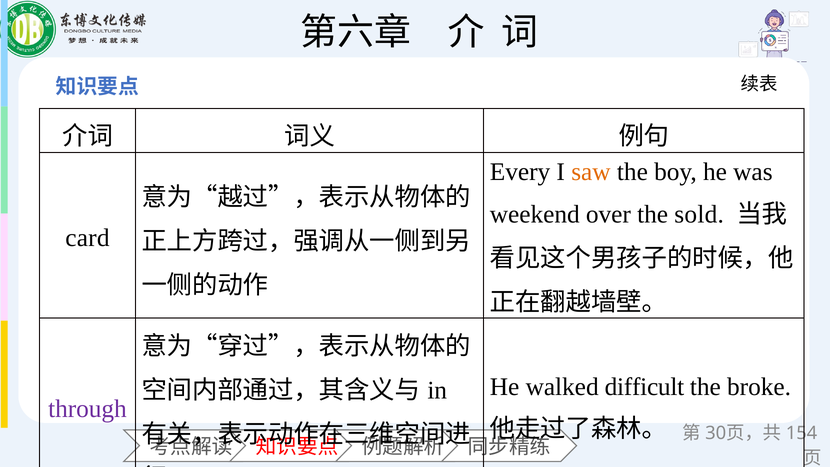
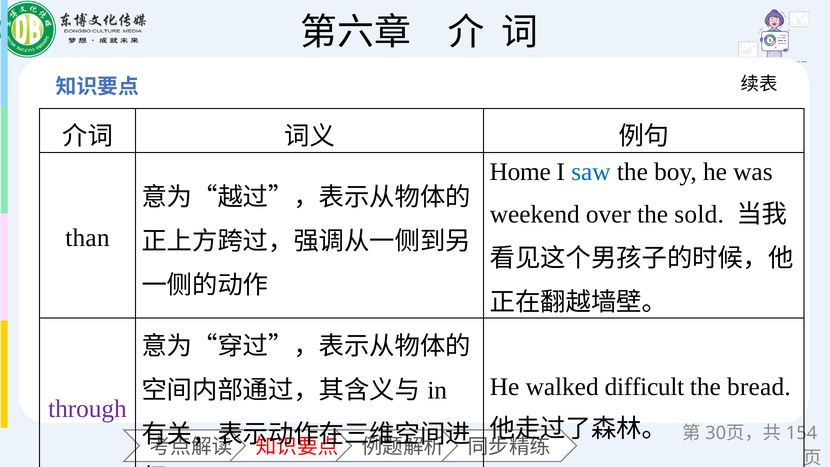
Every: Every -> Home
saw colour: orange -> blue
card: card -> than
broke: broke -> bread
